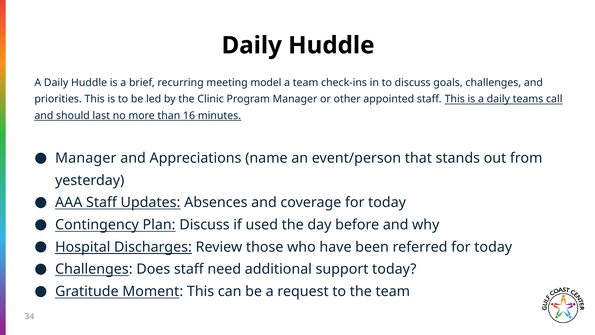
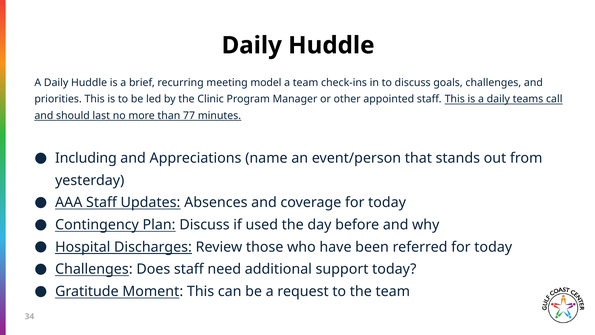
16: 16 -> 77
Manager at (86, 158): Manager -> Including
